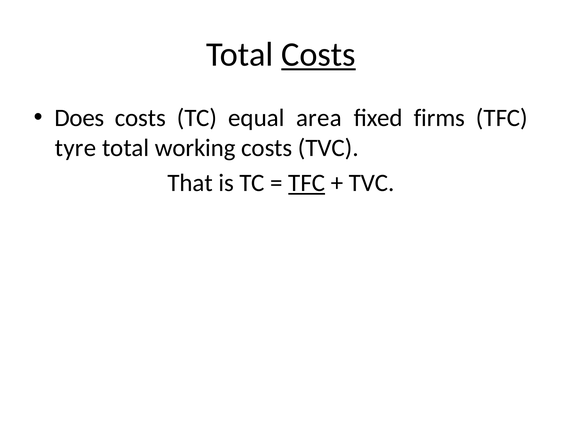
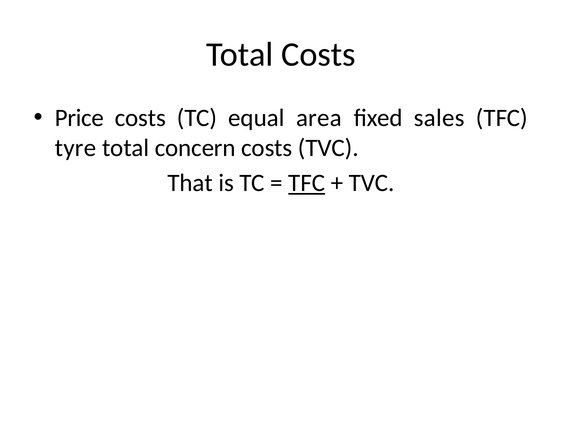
Costs at (318, 54) underline: present -> none
Does: Does -> Price
firms: firms -> sales
working: working -> concern
